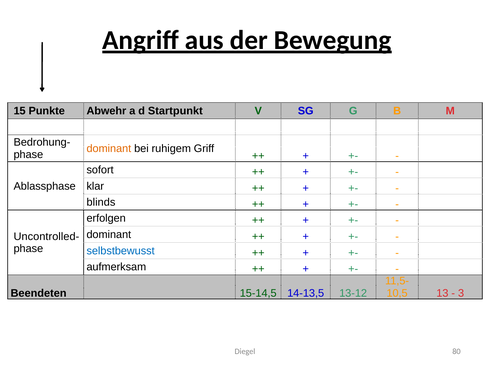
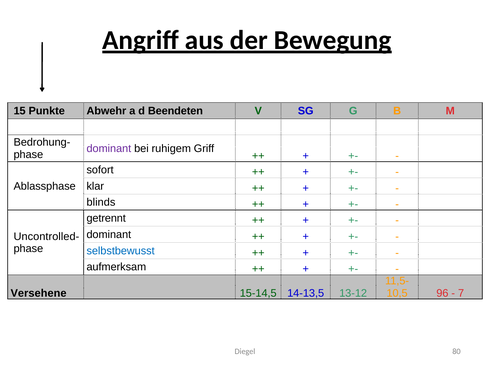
Startpunkt: Startpunkt -> Beendeten
dominant at (109, 148) colour: orange -> purple
erfolgen: erfolgen -> getrennt
Beendeten: Beendeten -> Versehene
13: 13 -> 96
3: 3 -> 7
